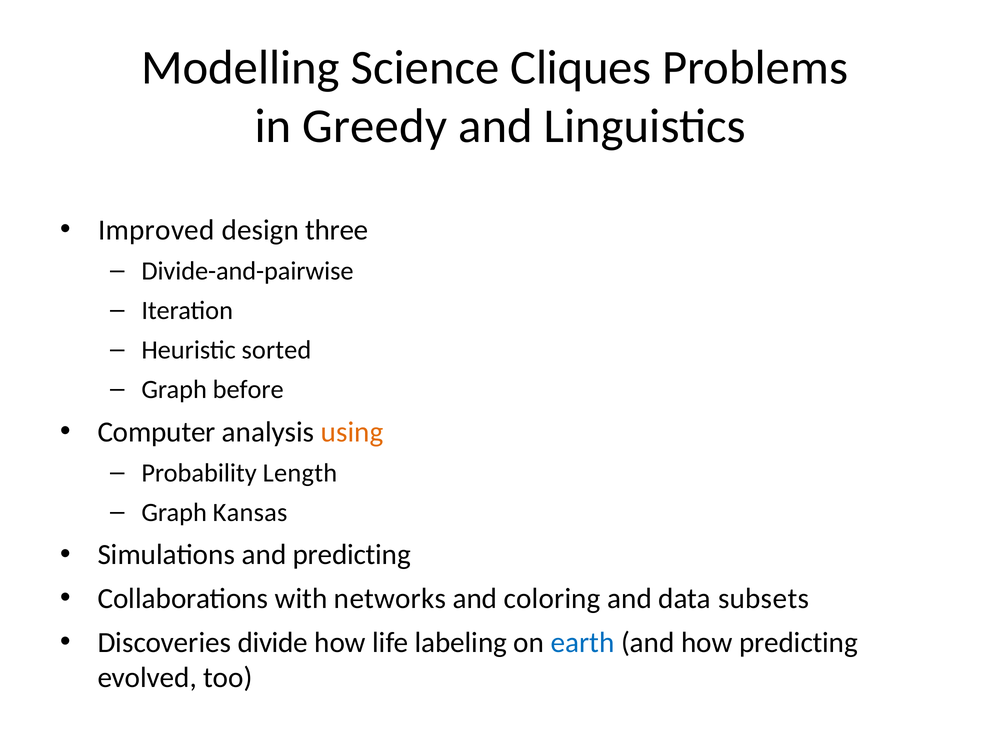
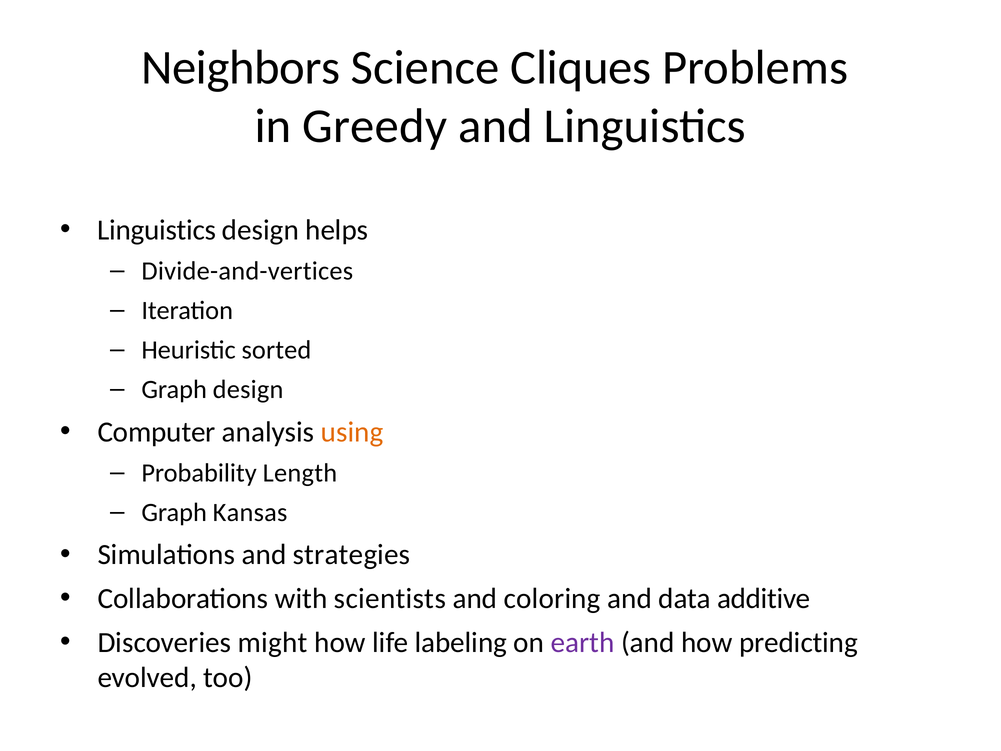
Modelling: Modelling -> Neighbors
Improved at (156, 230): Improved -> Linguistics
three: three -> helps
Divide-and-pairwise: Divide-and-pairwise -> Divide-and-vertices
Graph before: before -> design
and predicting: predicting -> strategies
networks: networks -> scientists
subsets: subsets -> additive
divide: divide -> might
earth colour: blue -> purple
